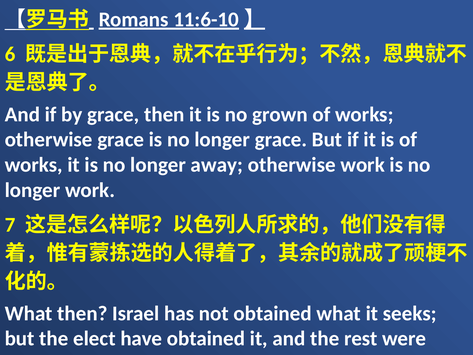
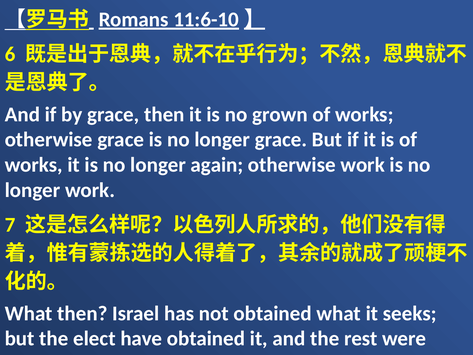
away: away -> again
